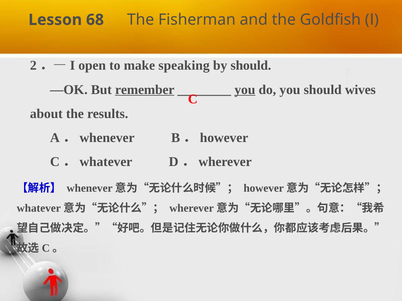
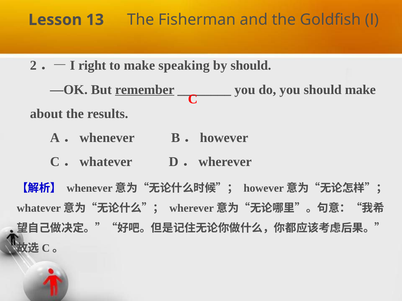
68: 68 -> 13
open: open -> right
you at (245, 90) underline: present -> none
should wives: wives -> make
